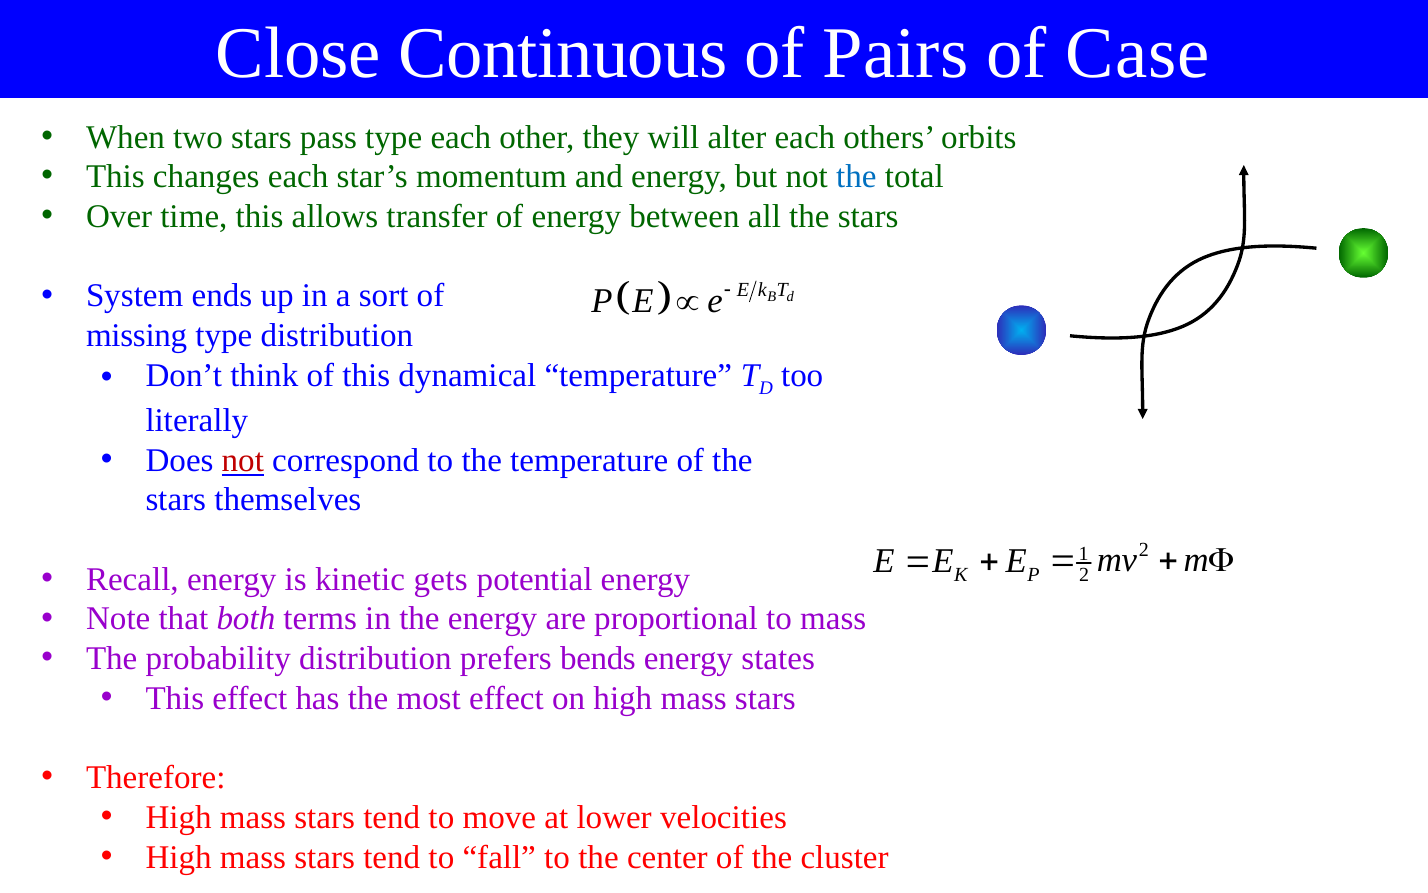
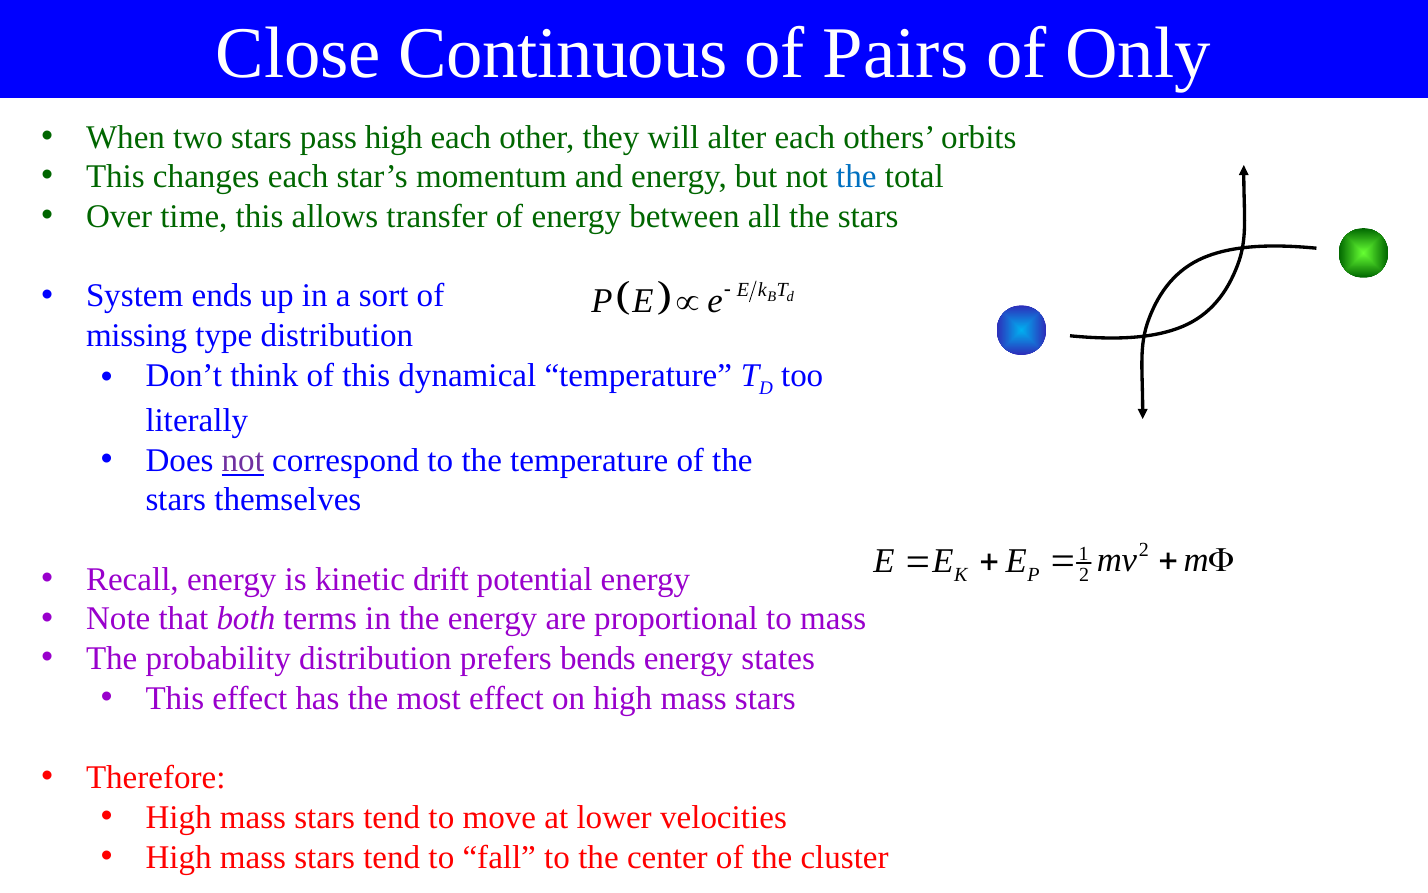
Case: Case -> Only
pass type: type -> high
not at (243, 460) colour: red -> purple
gets: gets -> drift
